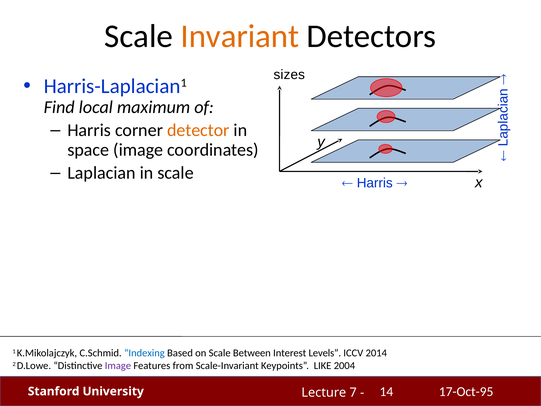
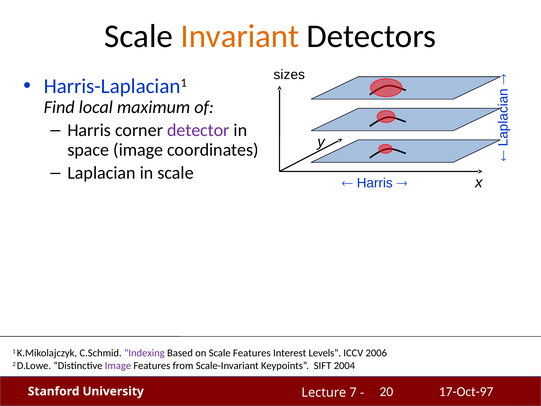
detector colour: orange -> purple
Indexing colour: blue -> purple
Scale Between: Between -> Features
2014: 2014 -> 2006
LIKE: LIKE -> SIFT
17-Oct-95: 17-Oct-95 -> 17-Oct-97
14: 14 -> 20
